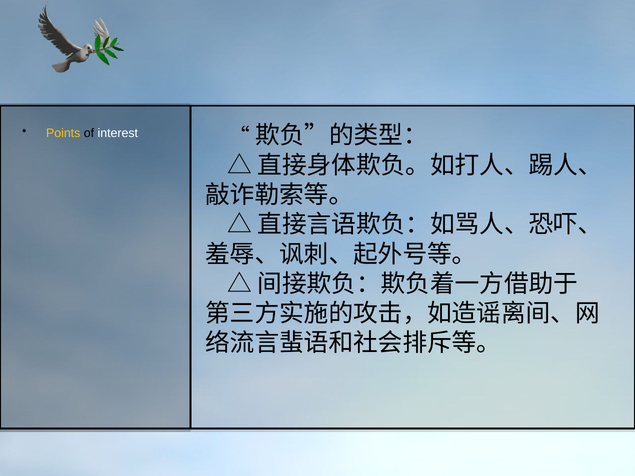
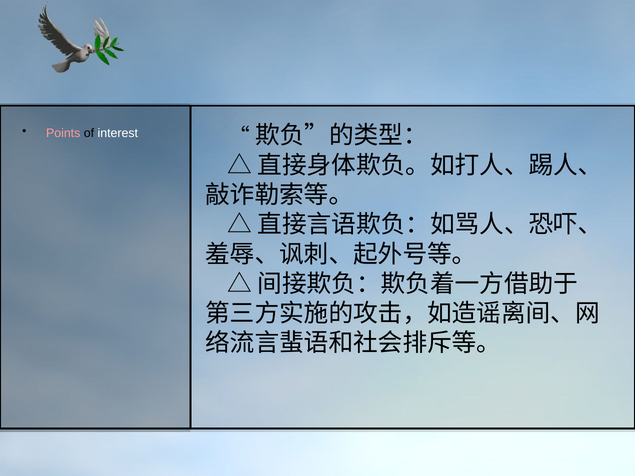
Points colour: yellow -> pink
